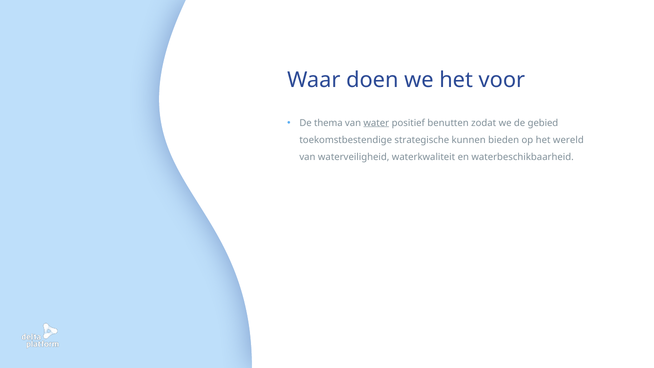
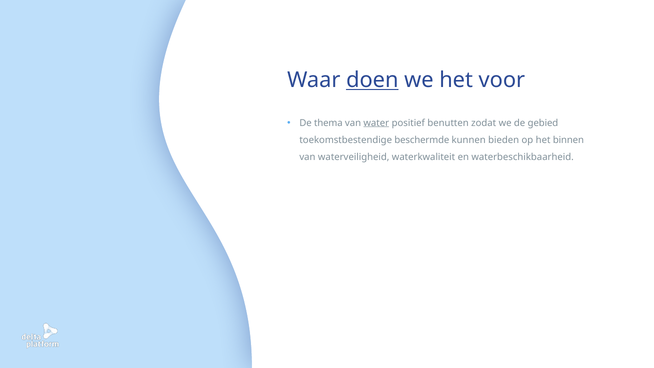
doen underline: none -> present
strategische: strategische -> beschermde
wereld: wereld -> binnen
